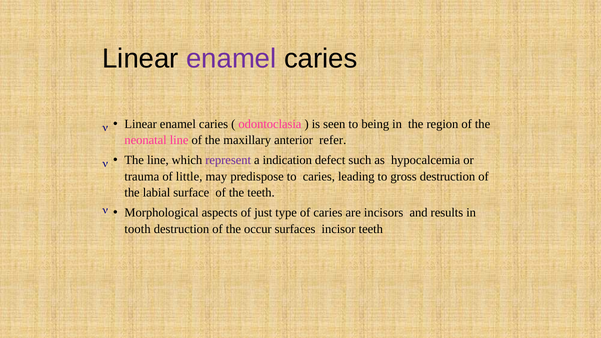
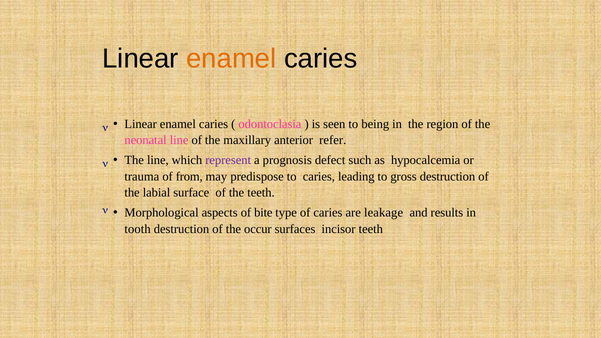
enamel at (231, 59) colour: purple -> orange
indication: indication -> prognosis
little: little -> from
just: just -> bite
incisors: incisors -> leakage
